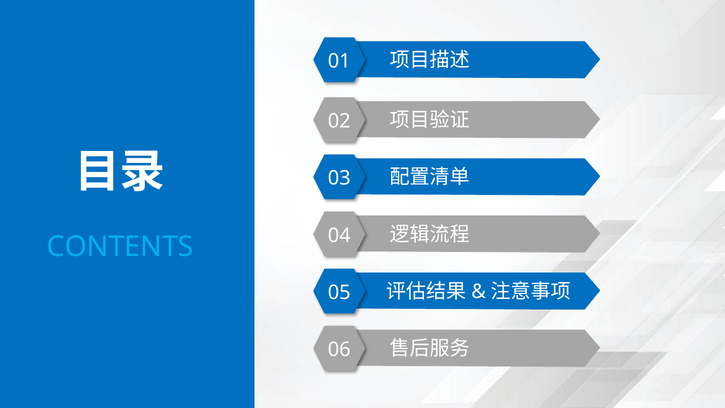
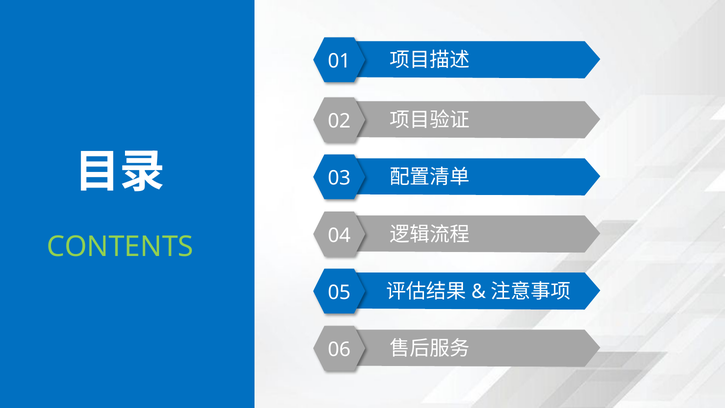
CONTENTS colour: light blue -> light green
